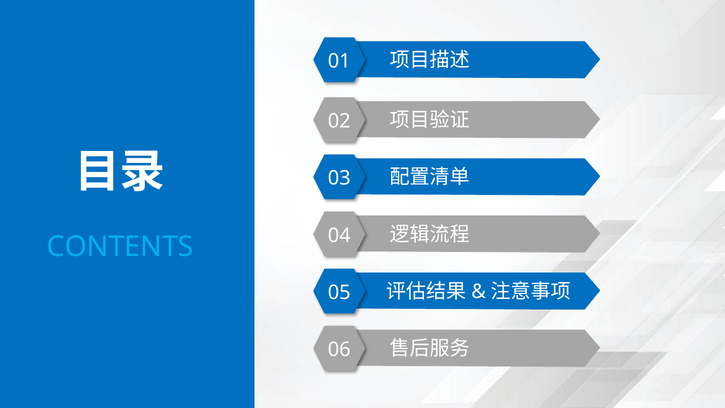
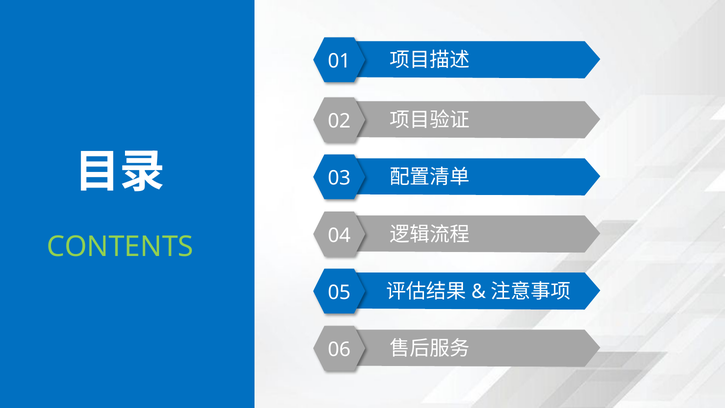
CONTENTS colour: light blue -> light green
